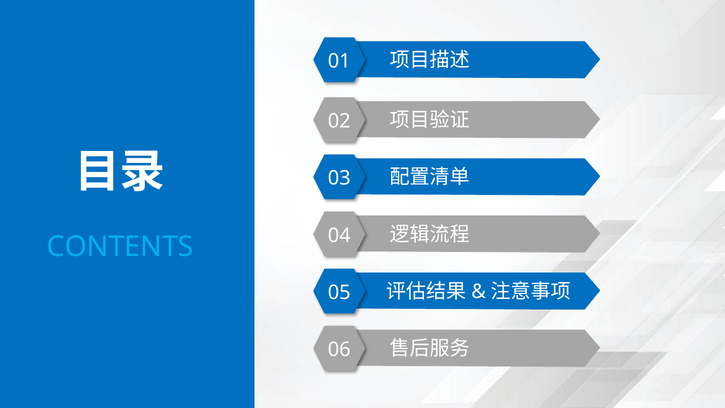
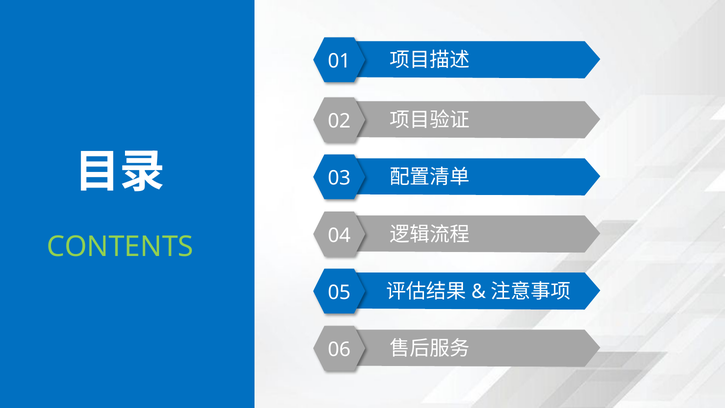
CONTENTS colour: light blue -> light green
